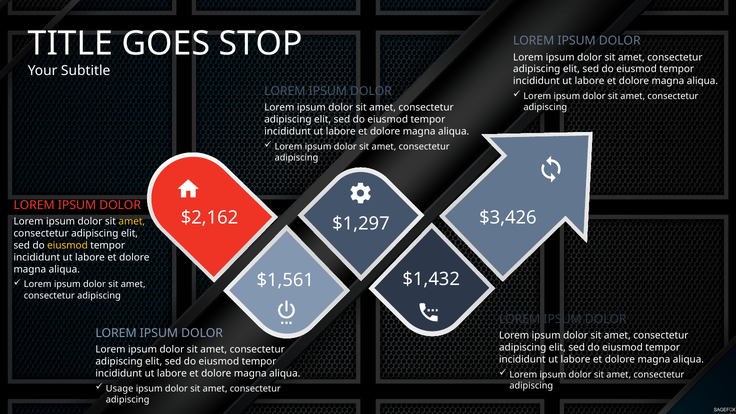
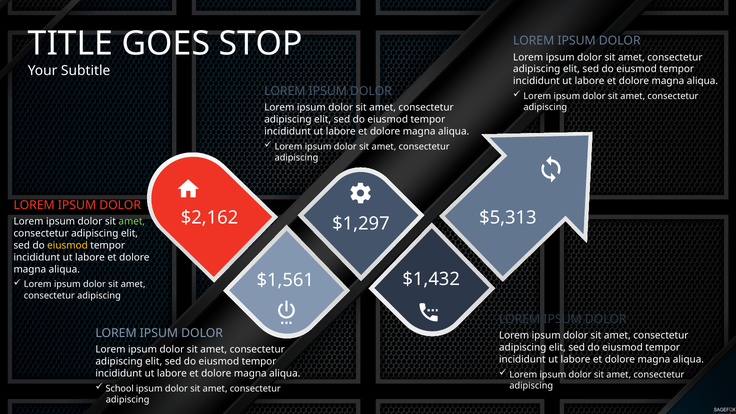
$3,426: $3,426 -> $5,313
amet at (132, 221) colour: yellow -> light green
Usage: Usage -> School
